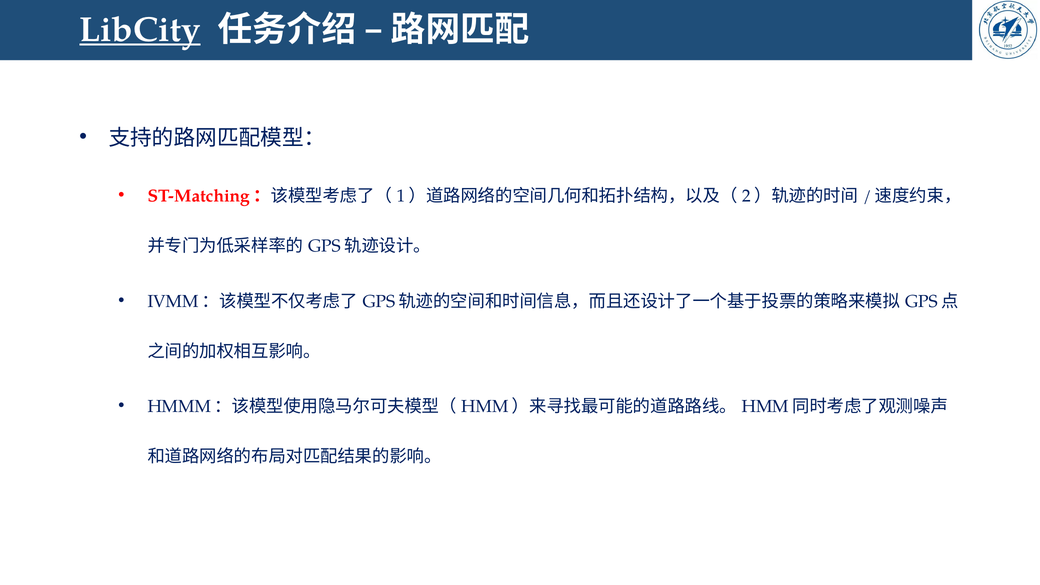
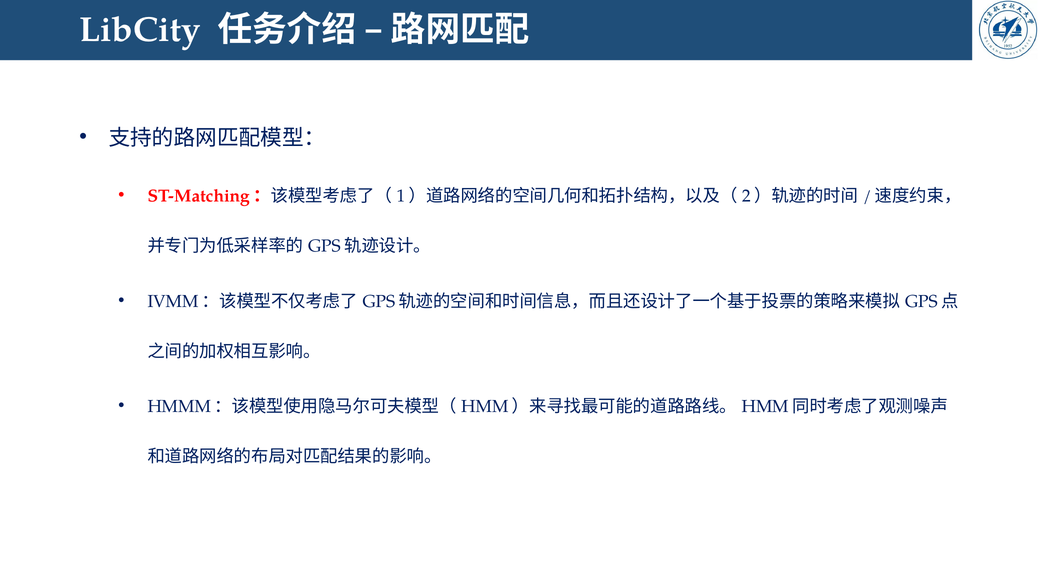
LibCity underline: present -> none
